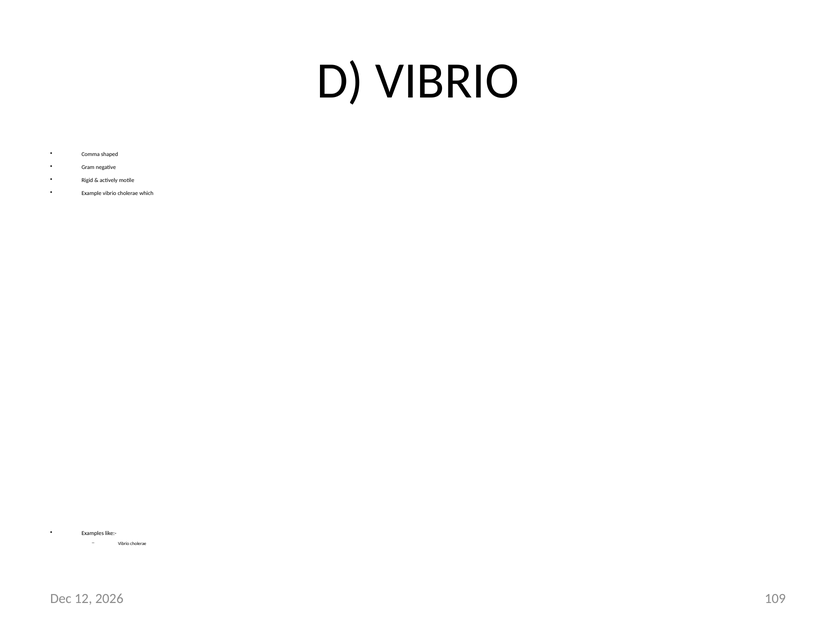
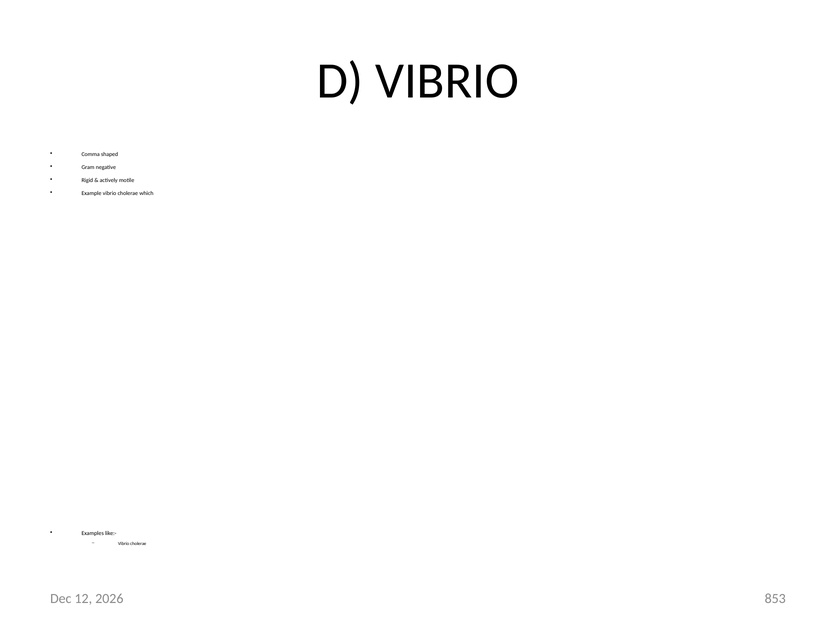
109: 109 -> 853
